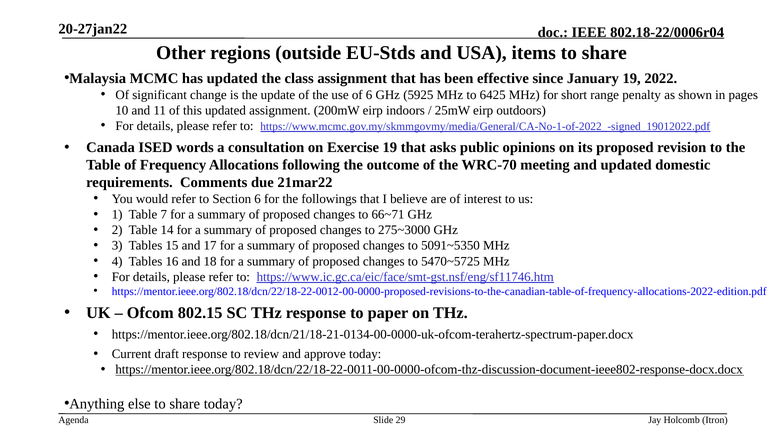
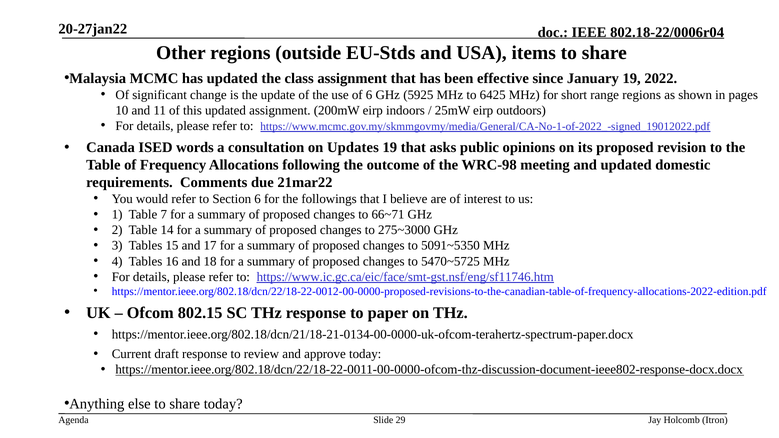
range penalty: penalty -> regions
Exercise: Exercise -> Updates
WRC-70: WRC-70 -> WRC-98
